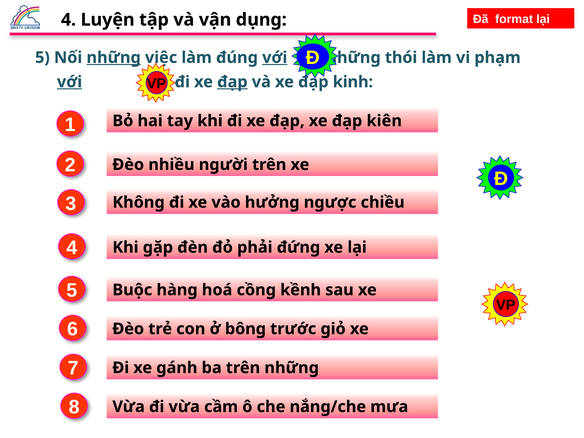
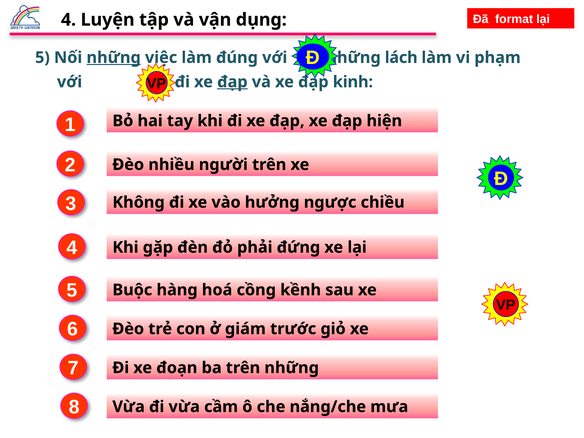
với at (275, 58) underline: present -> none
thói: thói -> lách
với at (70, 82) underline: present -> none
kiên: kiên -> hiện
bông: bông -> giám
gánh: gánh -> đoạn
